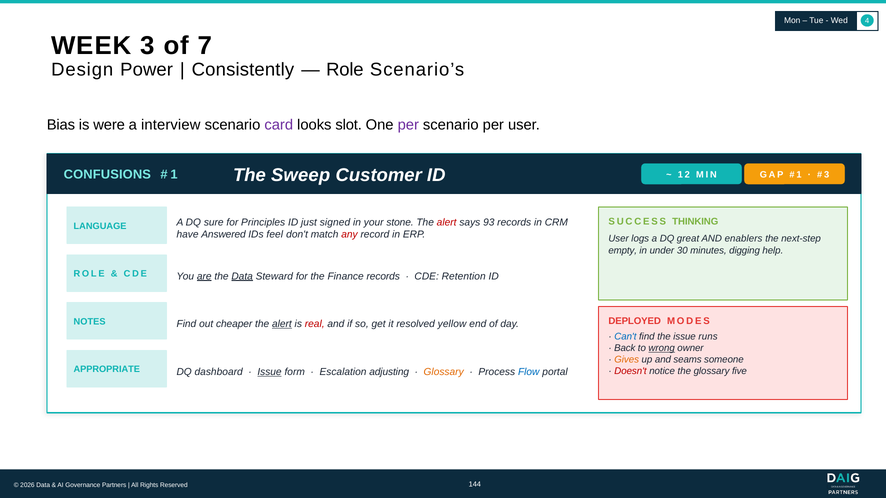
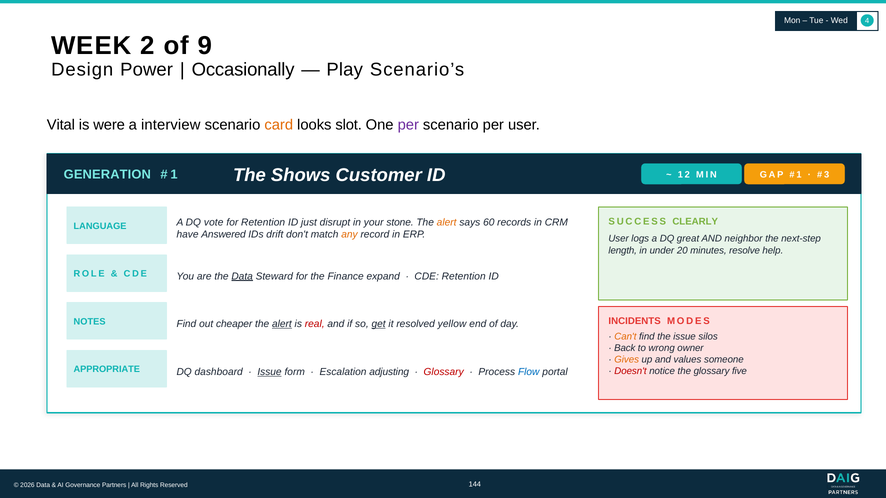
3: 3 -> 2
7: 7 -> 9
Consistently: Consistently -> Occasionally
Role at (345, 70): Role -> Play
Bias: Bias -> Vital
card colour: purple -> orange
CONFUSIONS: CONFUSIONS -> GENERATION
Sweep: Sweep -> Shows
THINKING: THINKING -> CLEARLY
sure: sure -> vote
for Principles: Principles -> Retention
signed: signed -> disrupt
alert at (447, 222) colour: red -> orange
93: 93 -> 60
feel: feel -> drift
any colour: red -> orange
enablers: enablers -> neighbor
empty: empty -> length
30: 30 -> 20
digging: digging -> resolve
are underline: present -> none
Finance records: records -> expand
DEPLOYED: DEPLOYED -> INCIDENTS
get underline: none -> present
Can't colour: blue -> orange
runs: runs -> silos
wrong underline: present -> none
seams: seams -> values
Glossary at (444, 372) colour: orange -> red
